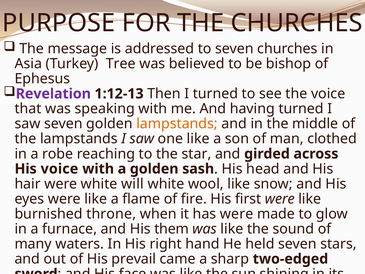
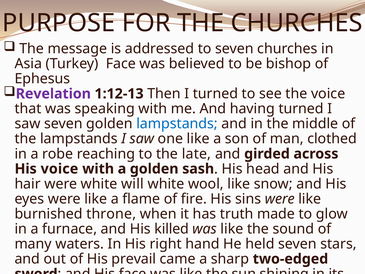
Turkey Tree: Tree -> Face
lampstands at (177, 124) colour: orange -> blue
star: star -> late
first: first -> sins
has were: were -> truth
them: them -> killed
